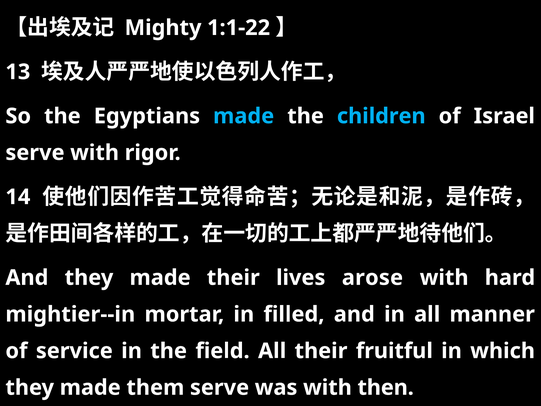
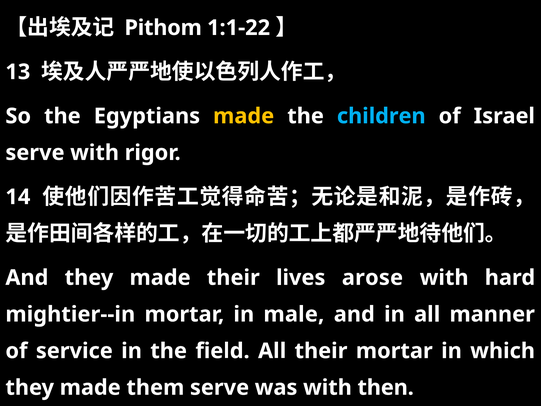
Mighty: Mighty -> Pithom
made at (244, 116) colour: light blue -> yellow
filled: filled -> male
their fruitful: fruitful -> mortar
